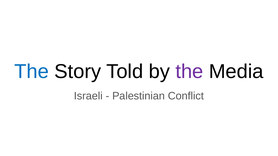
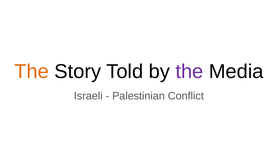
The at (32, 72) colour: blue -> orange
